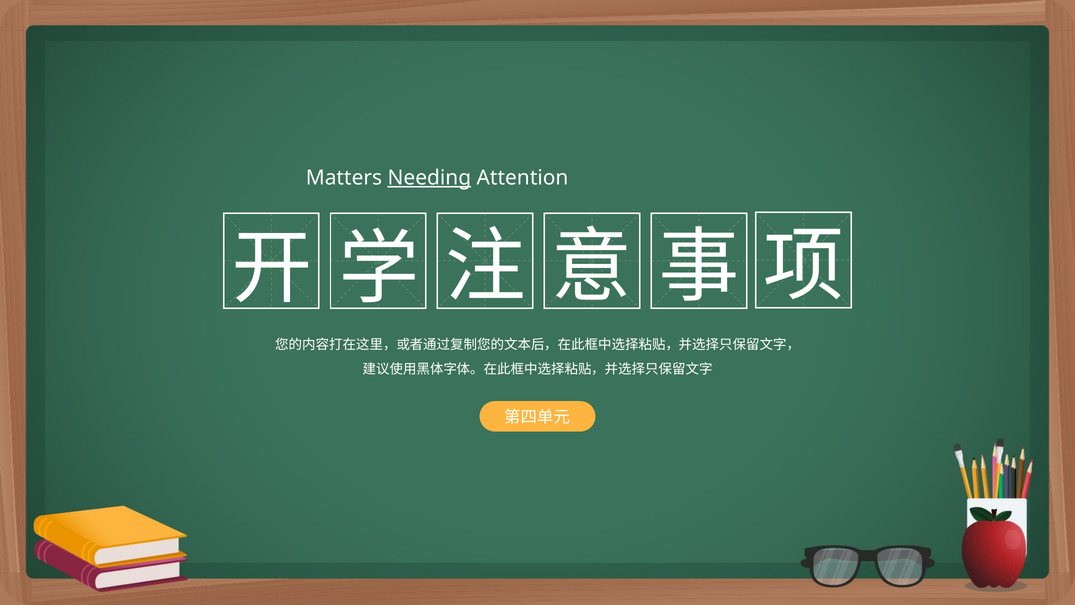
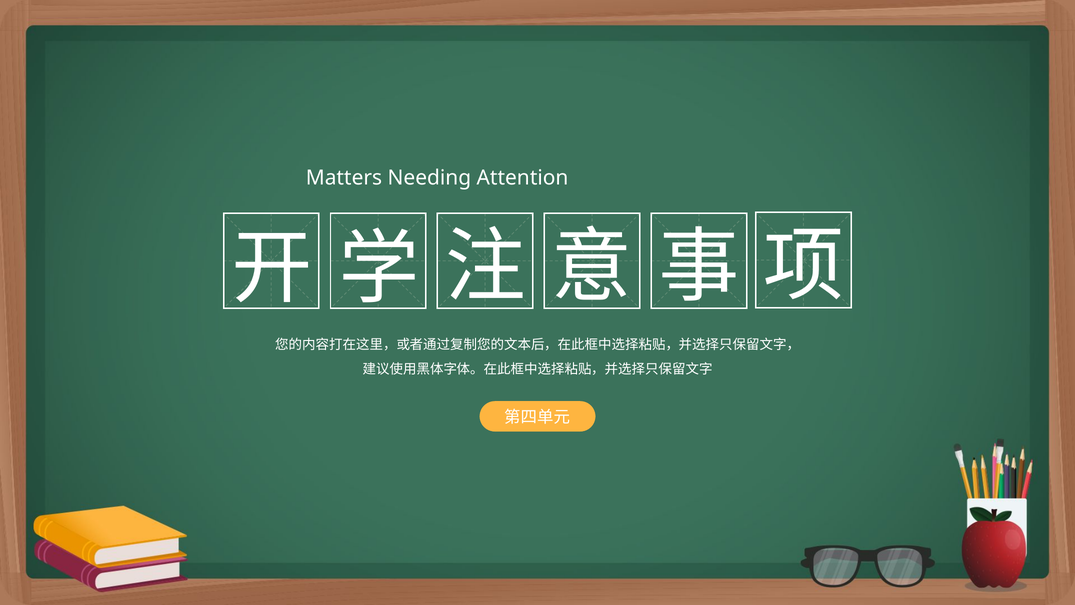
Needing underline: present -> none
